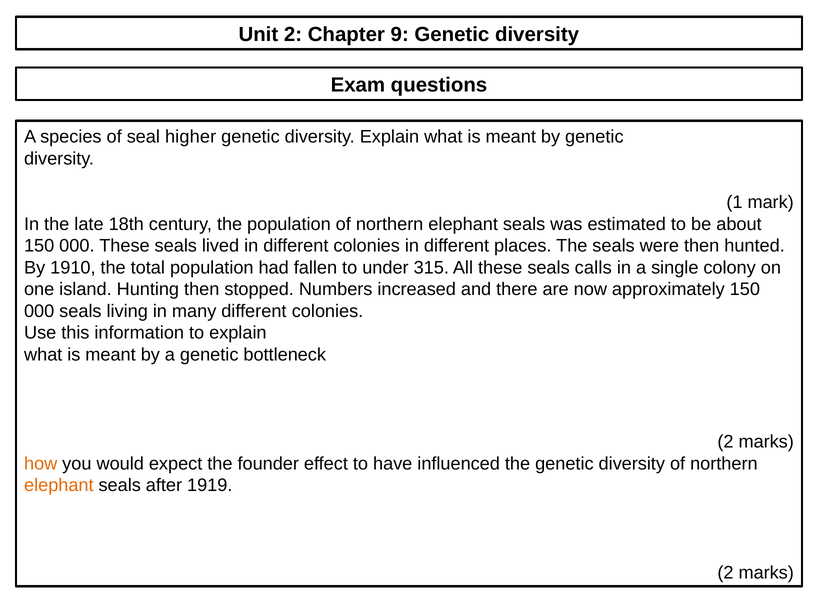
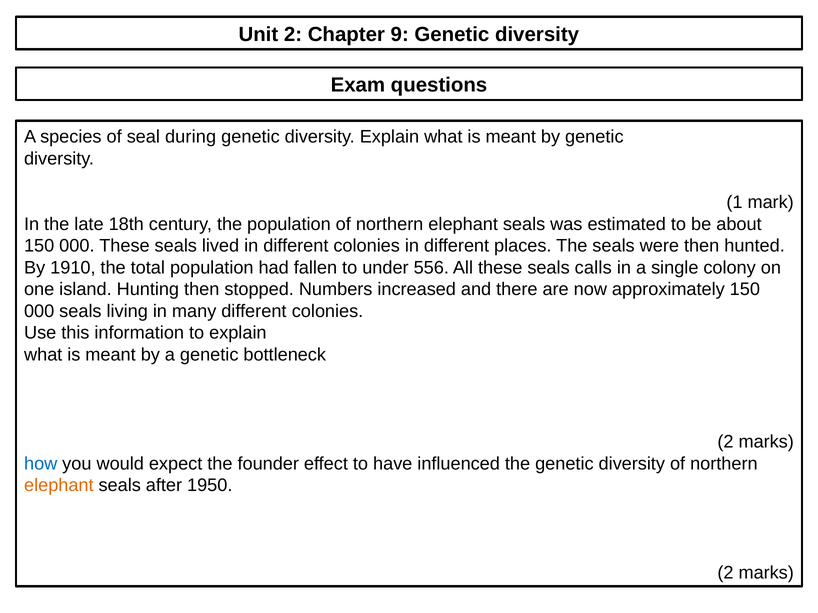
higher: higher -> during
315: 315 -> 556
how colour: orange -> blue
1919: 1919 -> 1950
